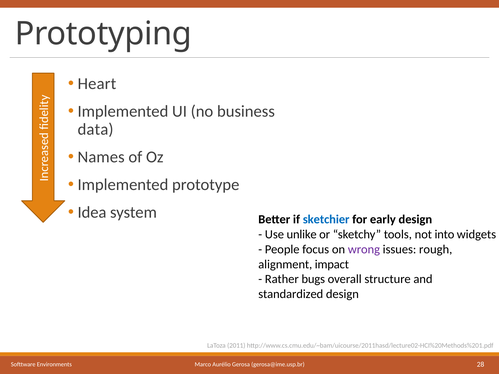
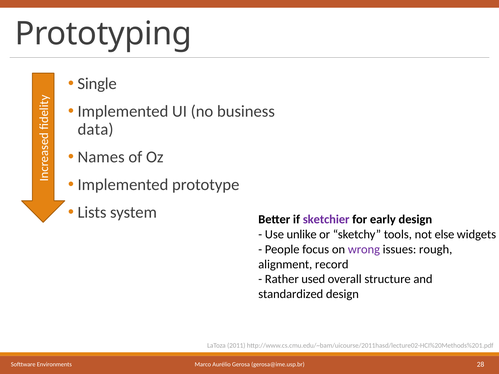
Heart: Heart -> Single
Idea: Idea -> Lists
sketchier colour: blue -> purple
into: into -> else
impact: impact -> record
bugs: bugs -> used
